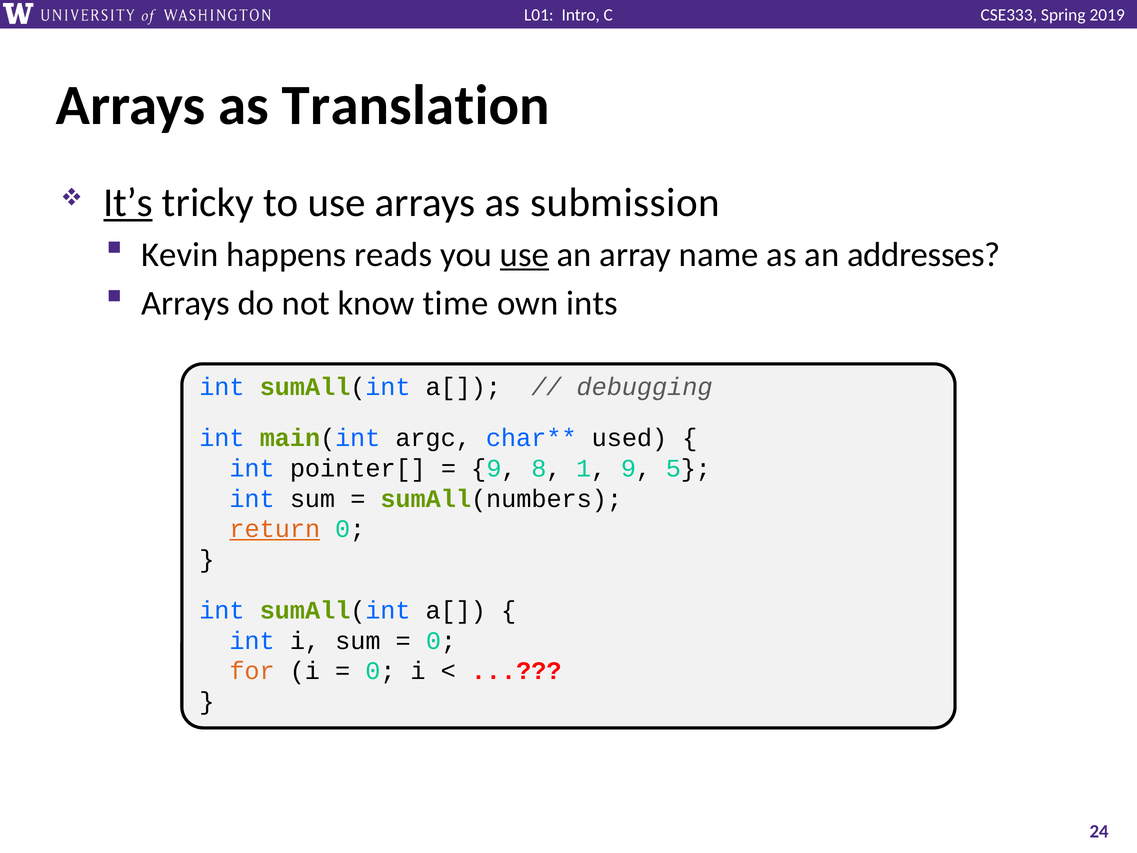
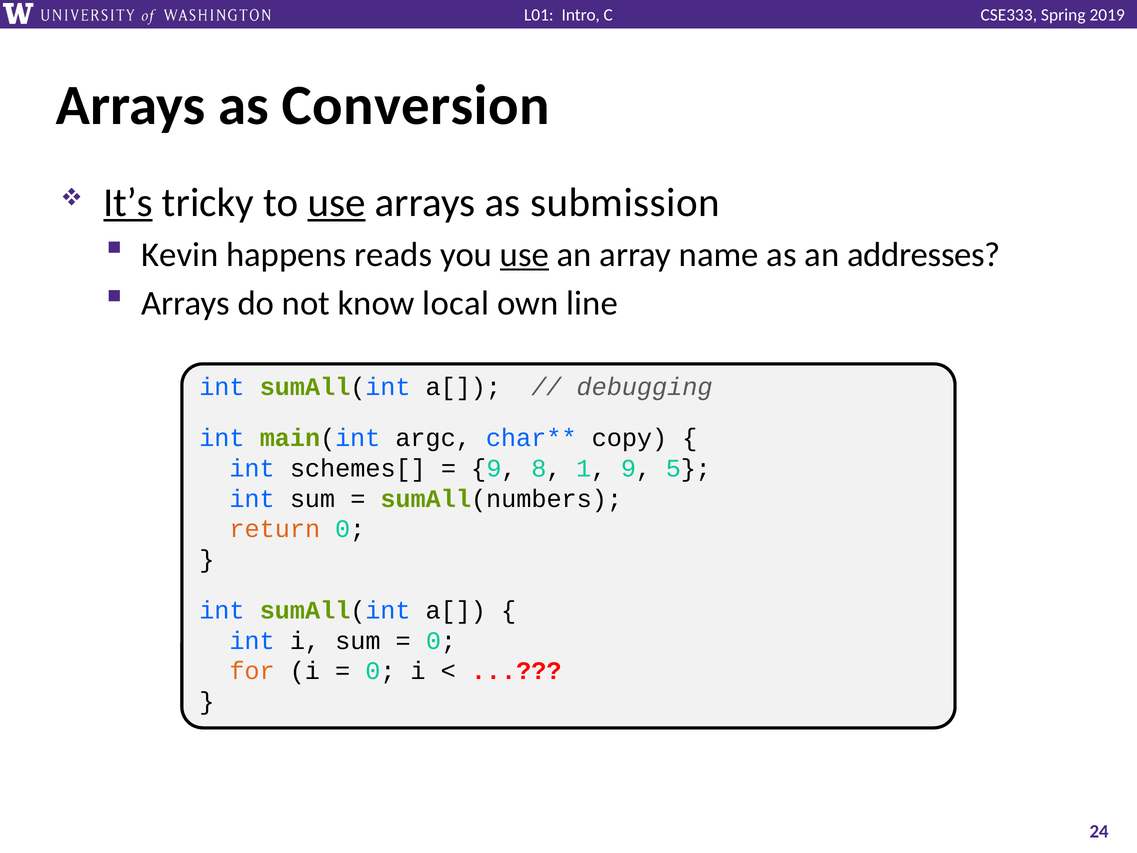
Translation: Translation -> Conversion
use at (337, 203) underline: none -> present
time: time -> local
ints: ints -> line
used: used -> copy
pointer[: pointer[ -> schemes[
return underline: present -> none
